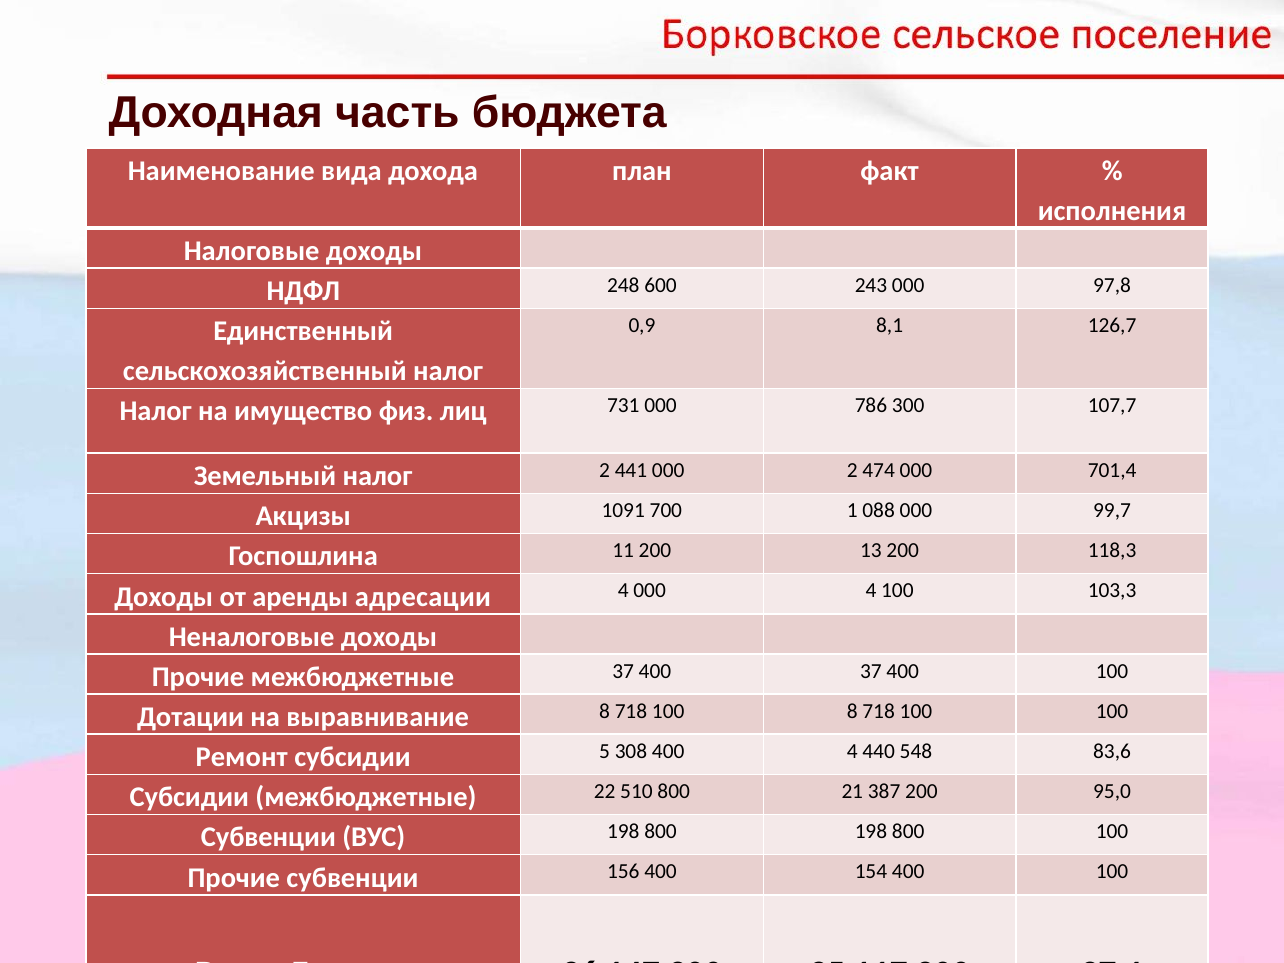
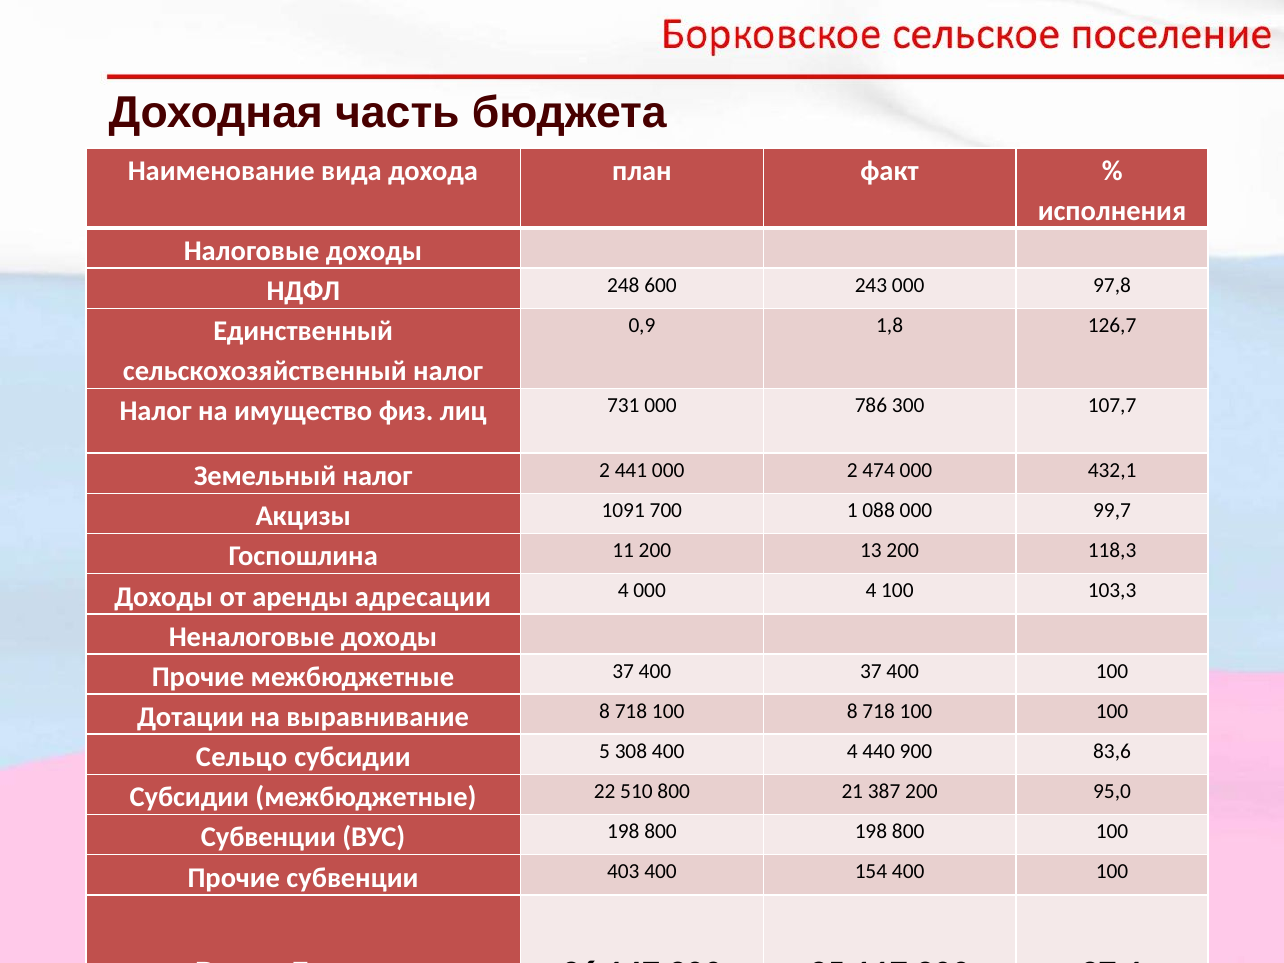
8,1: 8,1 -> 1,8
701,4: 701,4 -> 432,1
Ремонт: Ремонт -> Сельцо
440 548: 548 -> 900
156: 156 -> 403
